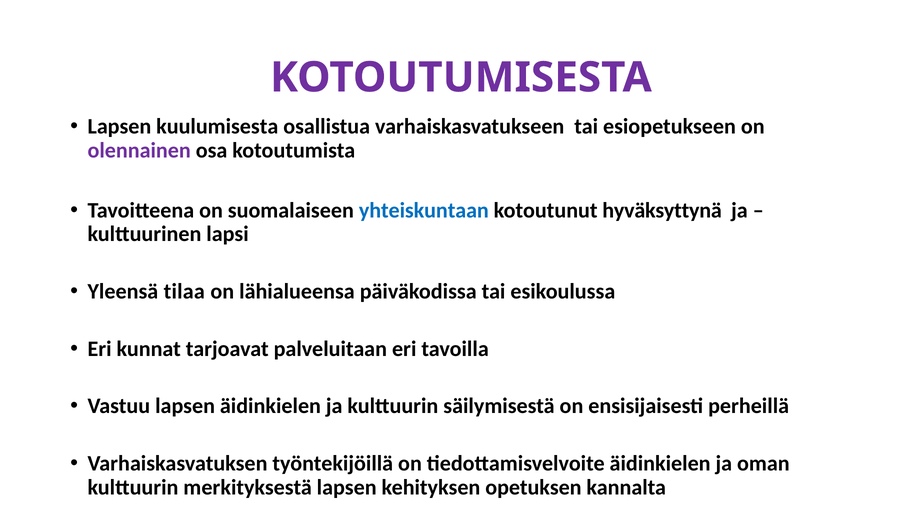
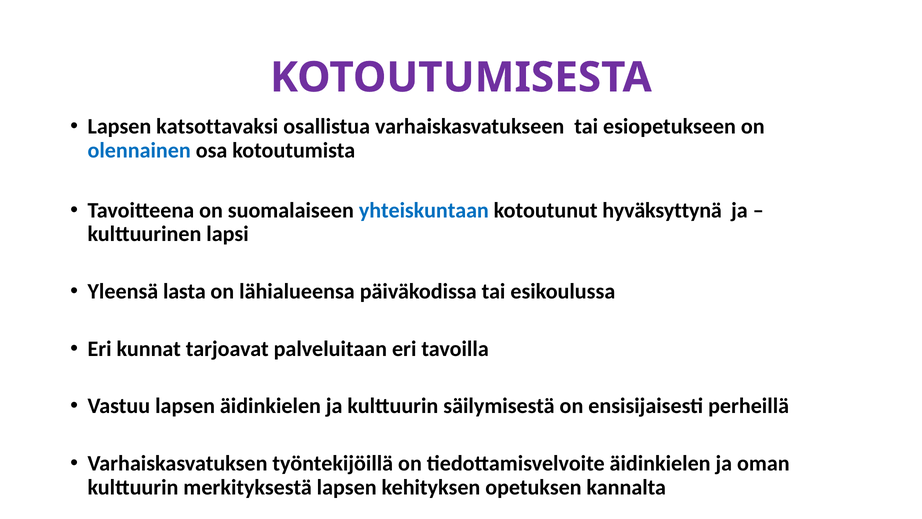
kuulumisesta: kuulumisesta -> katsottavaksi
olennainen colour: purple -> blue
tilaa: tilaa -> lasta
